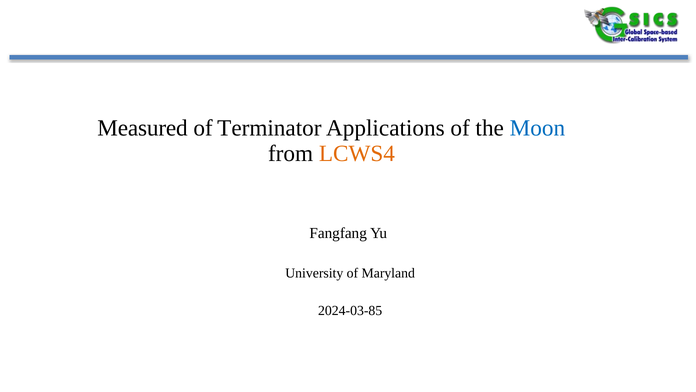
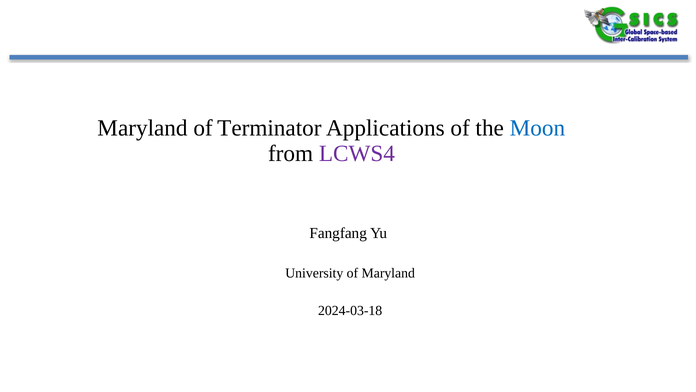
Measured at (143, 128): Measured -> Maryland
LCWS4 colour: orange -> purple
2024-03-85: 2024-03-85 -> 2024-03-18
